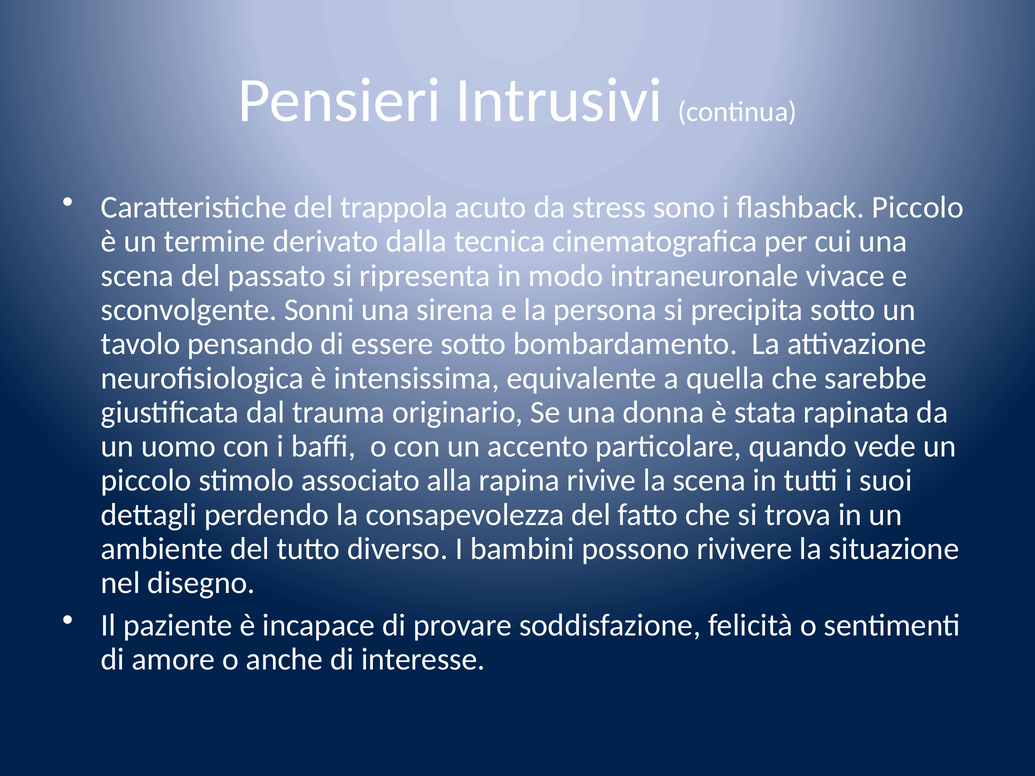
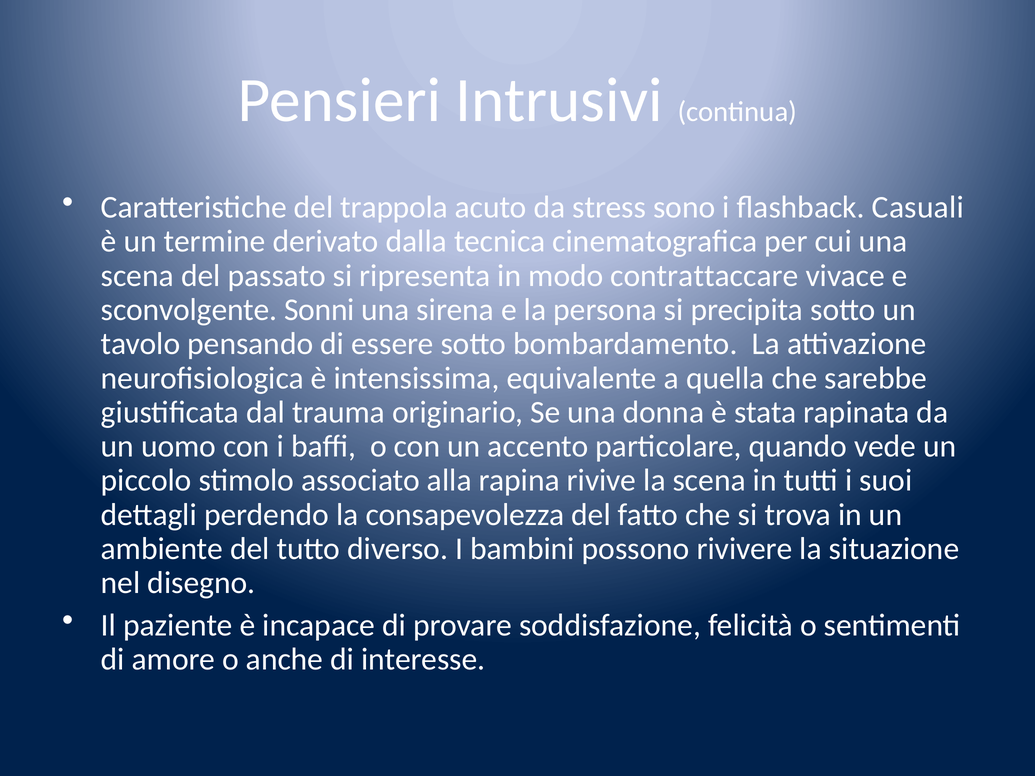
flashback Piccolo: Piccolo -> Casuali
intraneuronale: intraneuronale -> contrattaccare
